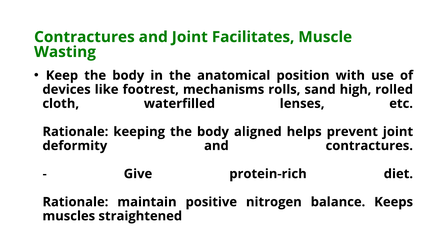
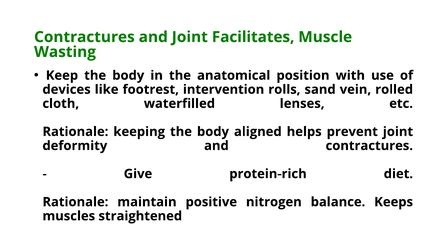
mechanisms: mechanisms -> intervention
high: high -> vein
